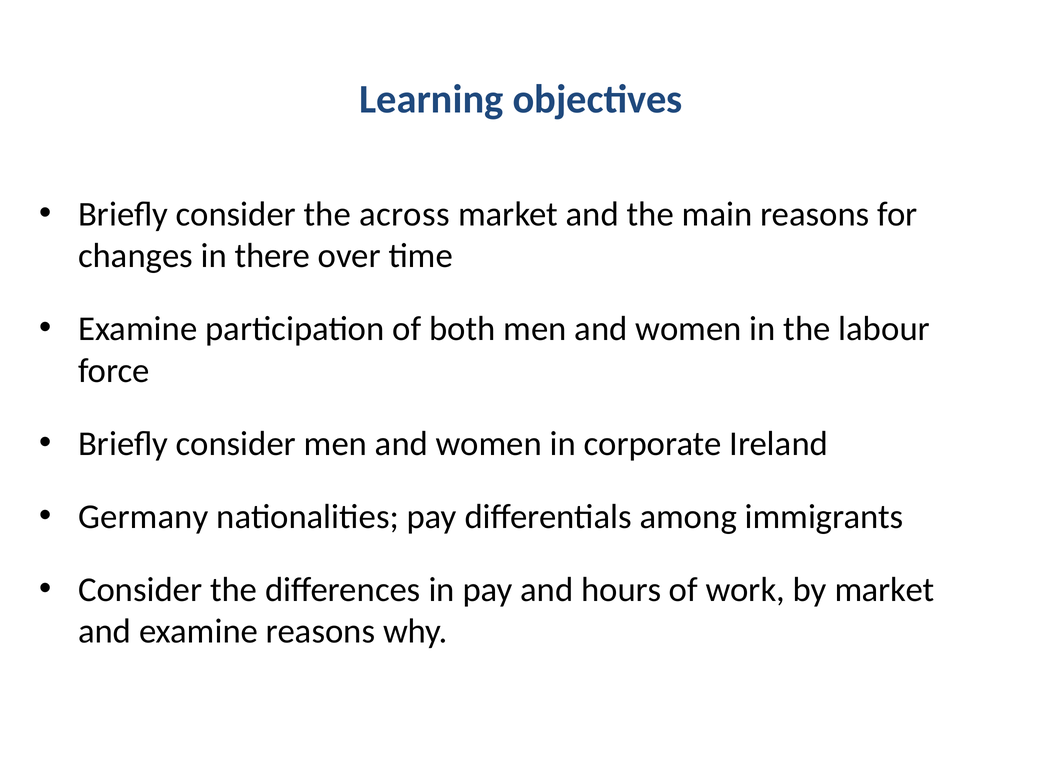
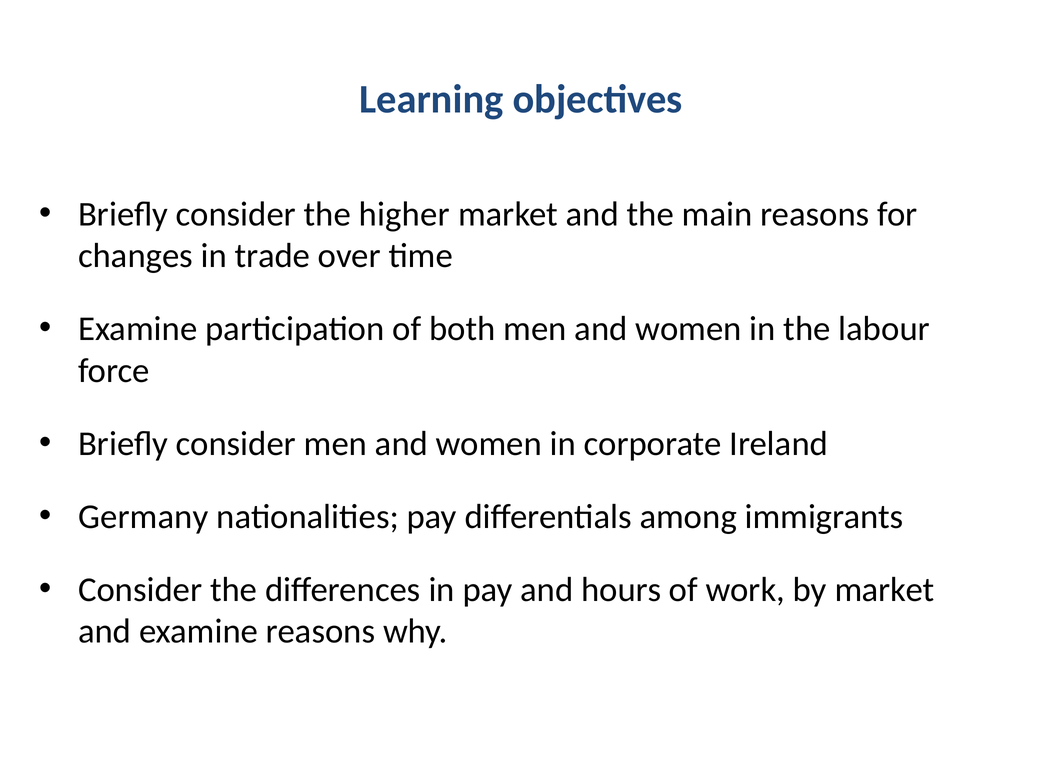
across: across -> higher
there: there -> trade
